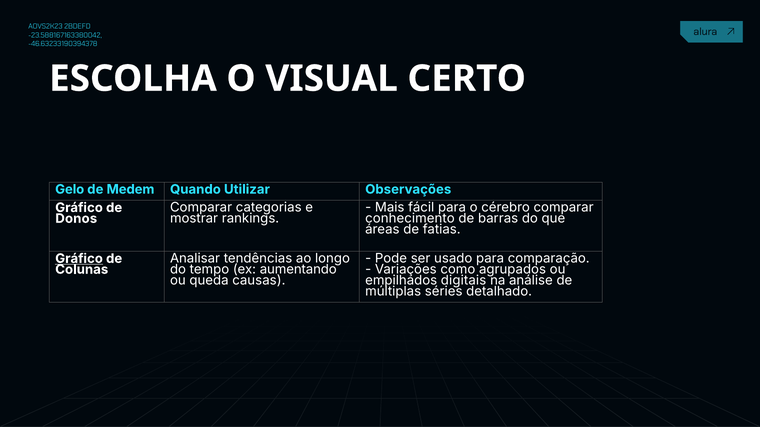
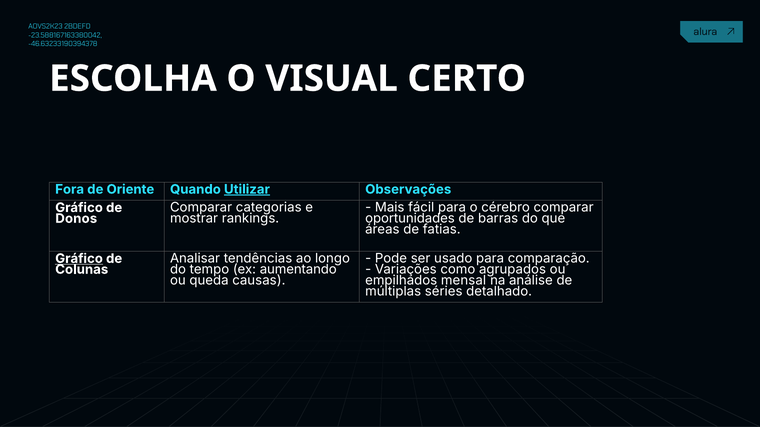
Gelo: Gelo -> Fora
Medem: Medem -> Oriente
Utilizar underline: none -> present
conhecimento: conhecimento -> oportunidades
digitais: digitais -> mensal
